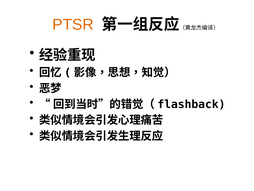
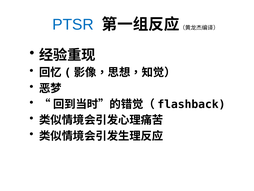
PTSR colour: orange -> blue
